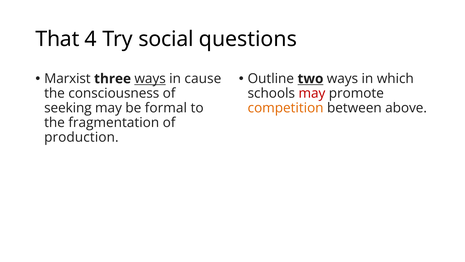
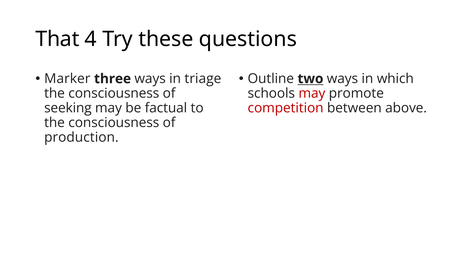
social: social -> these
Marxist: Marxist -> Marker
ways at (150, 79) underline: present -> none
cause: cause -> triage
formal: formal -> factual
competition colour: orange -> red
fragmentation at (114, 123): fragmentation -> consciousness
